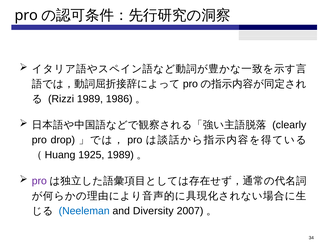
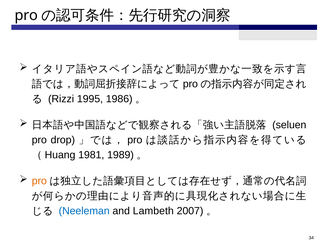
Rizzi 1989: 1989 -> 1995
clearly: clearly -> seluen
1925: 1925 -> 1981
pro at (39, 181) colour: purple -> orange
Diversity: Diversity -> Lambeth
